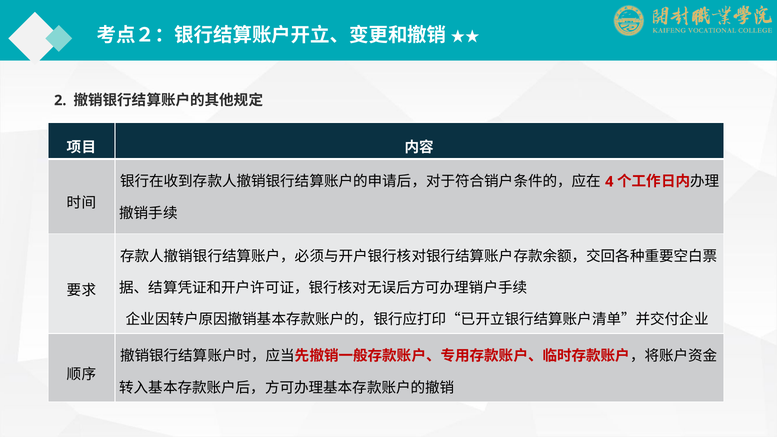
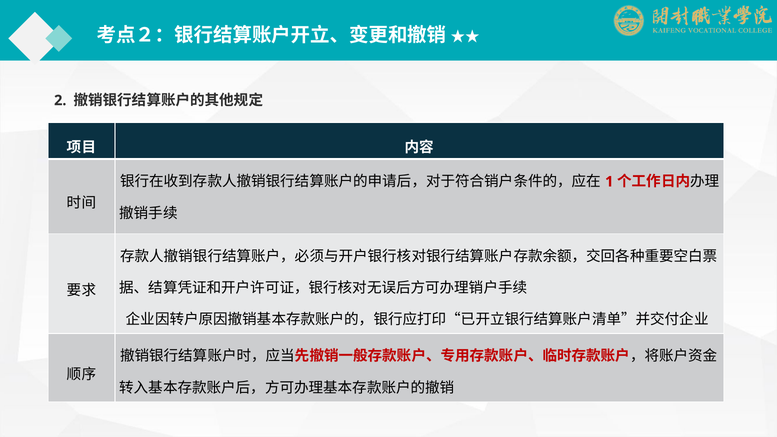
4: 4 -> 1
